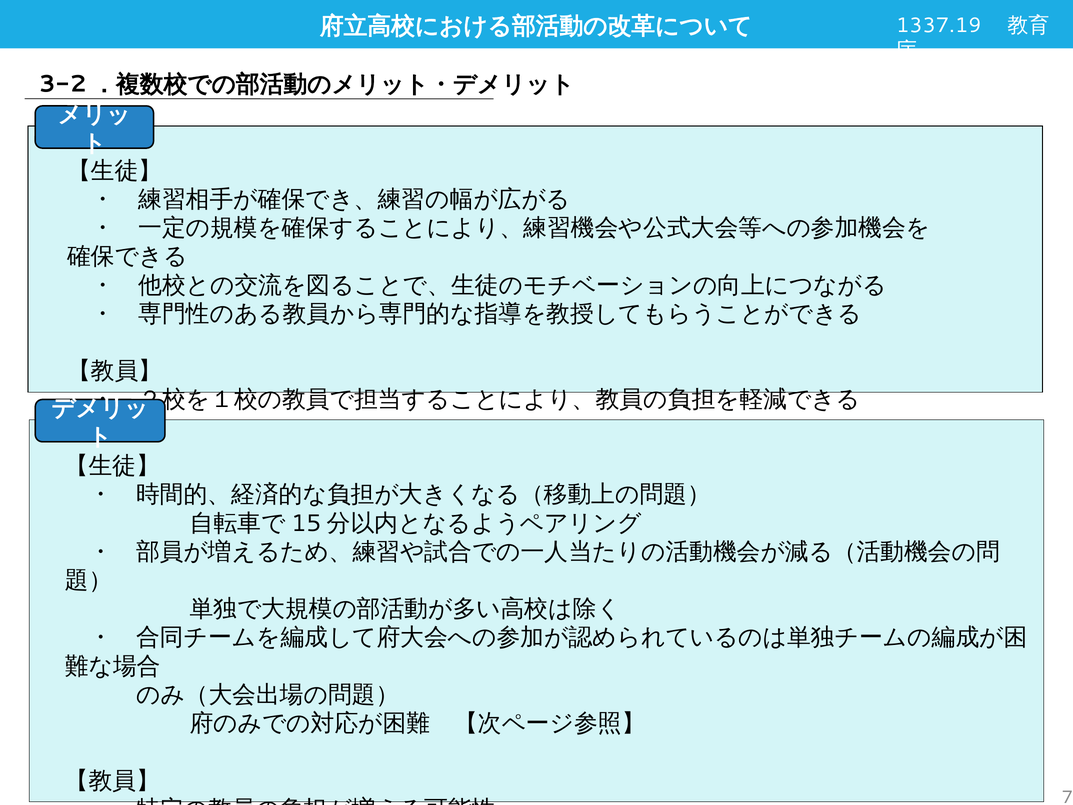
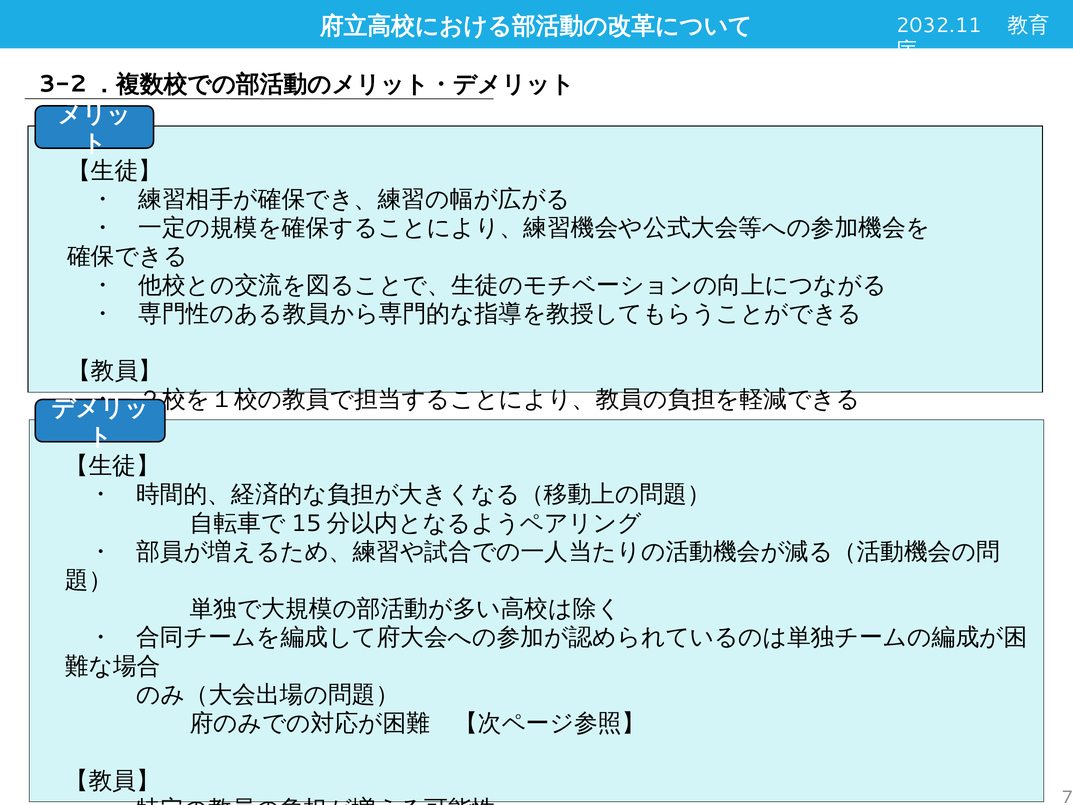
1337.19: 1337.19 -> 2032.11
